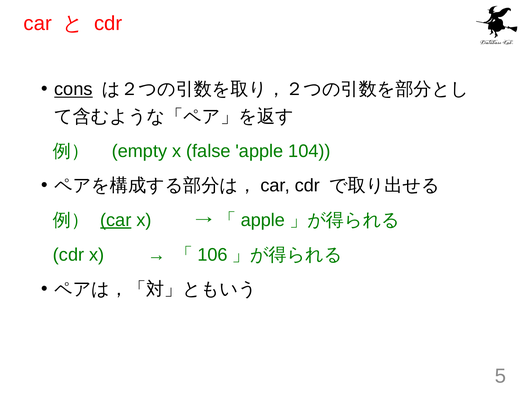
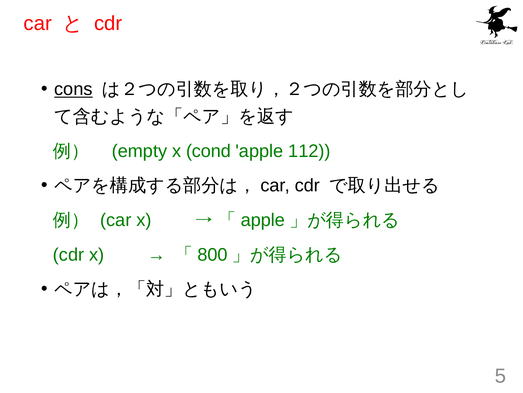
false: false -> cond
104: 104 -> 112
car at (116, 220) underline: present -> none
106: 106 -> 800
